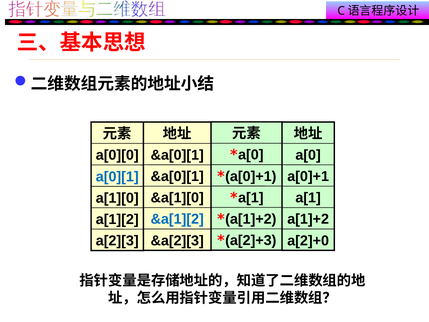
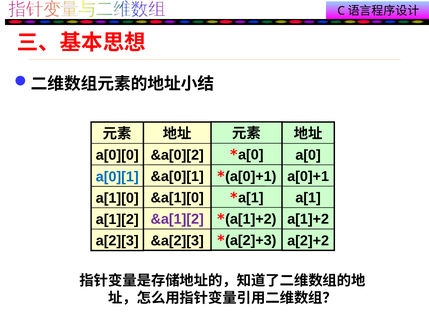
&a[0][1 at (177, 155): &a[0][1 -> &a[0][2
&a[1][2 colour: blue -> purple
a[2]+0: a[2]+0 -> a[2]+2
